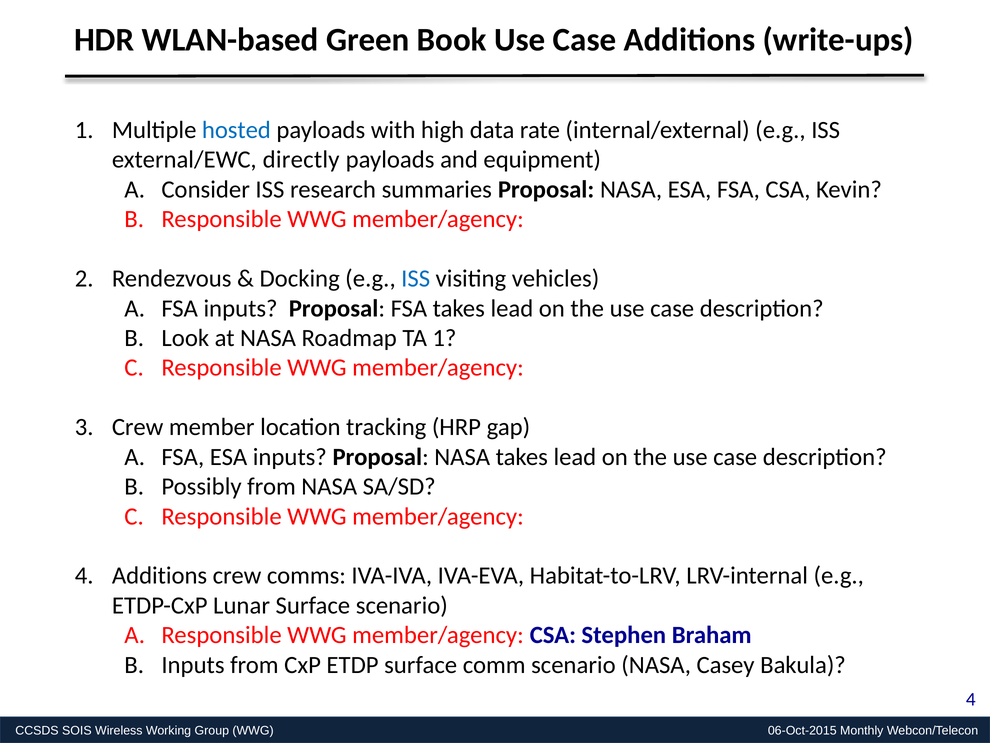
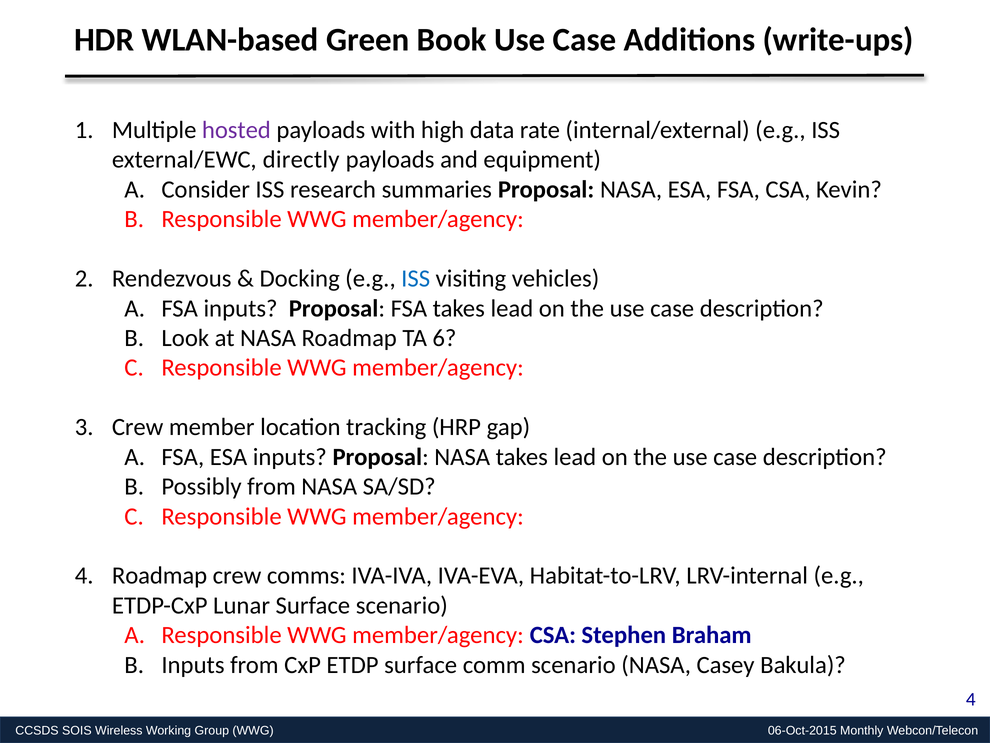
hosted colour: blue -> purple
TA 1: 1 -> 6
Additions at (160, 575): Additions -> Roadmap
